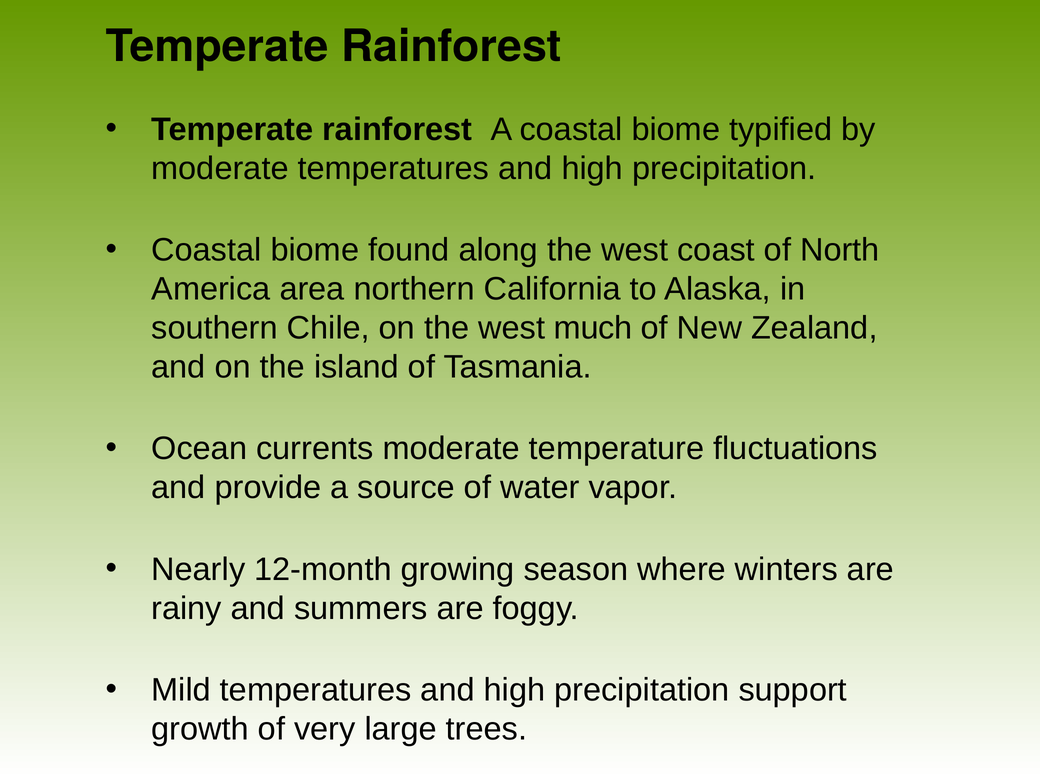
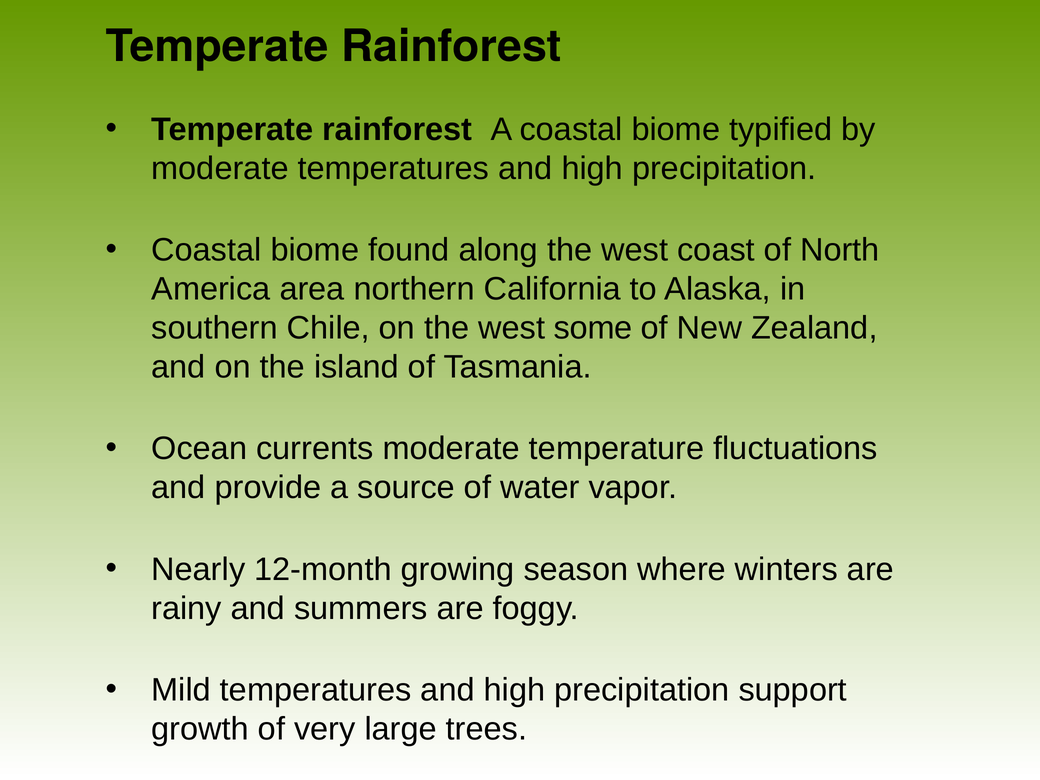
much: much -> some
